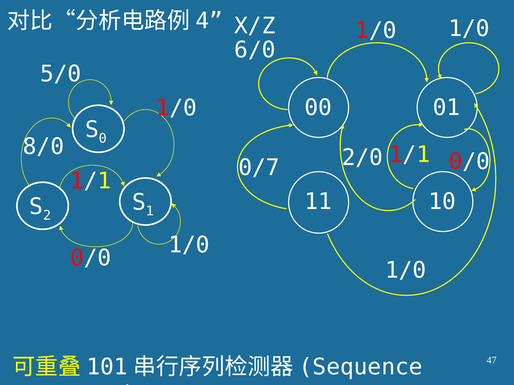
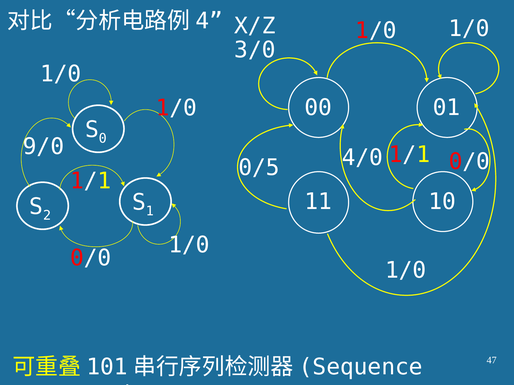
6/0: 6/0 -> 3/0
5/0 at (61, 74): 5/0 -> 1/0
8/0: 8/0 -> 9/0
2/0: 2/0 -> 4/0
0/7: 0/7 -> 0/5
